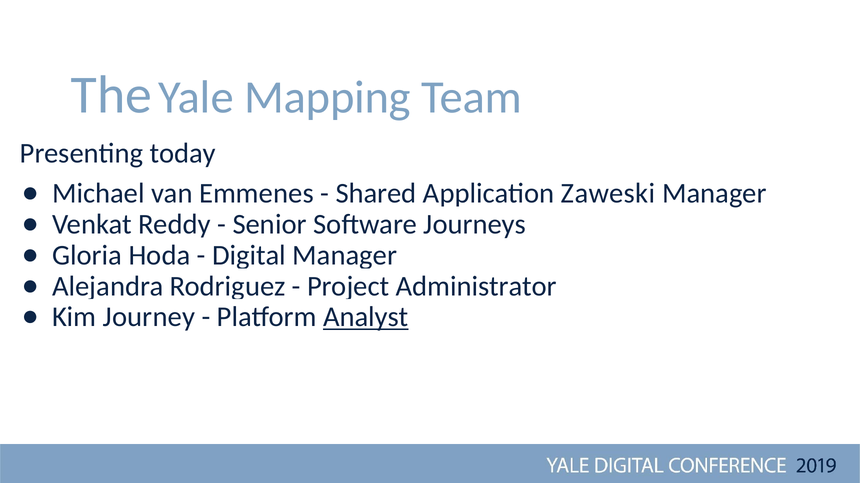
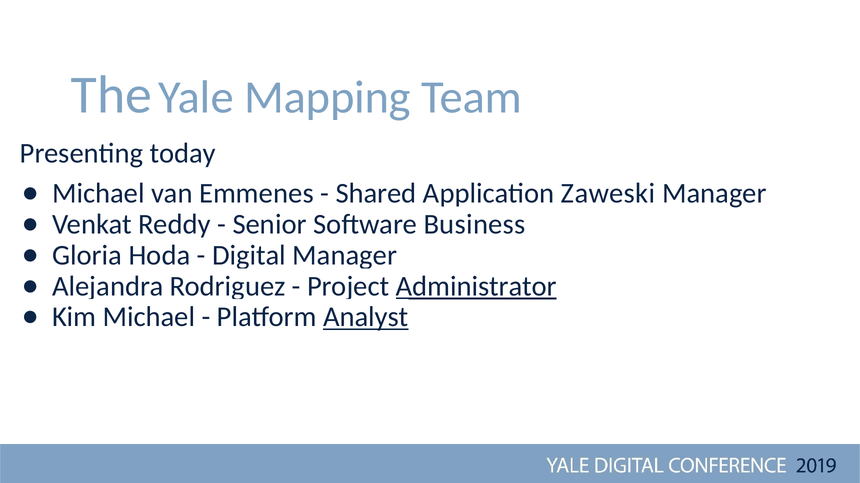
Journeys: Journeys -> Business
Administrator underline: none -> present
Kim Journey: Journey -> Michael
